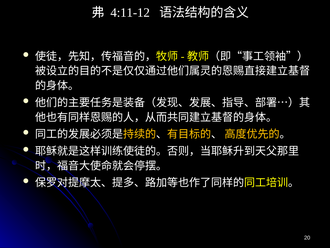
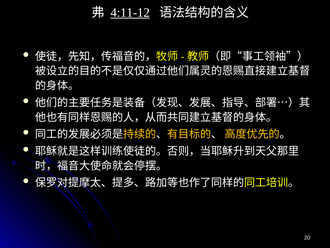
4:11-12 underline: none -> present
